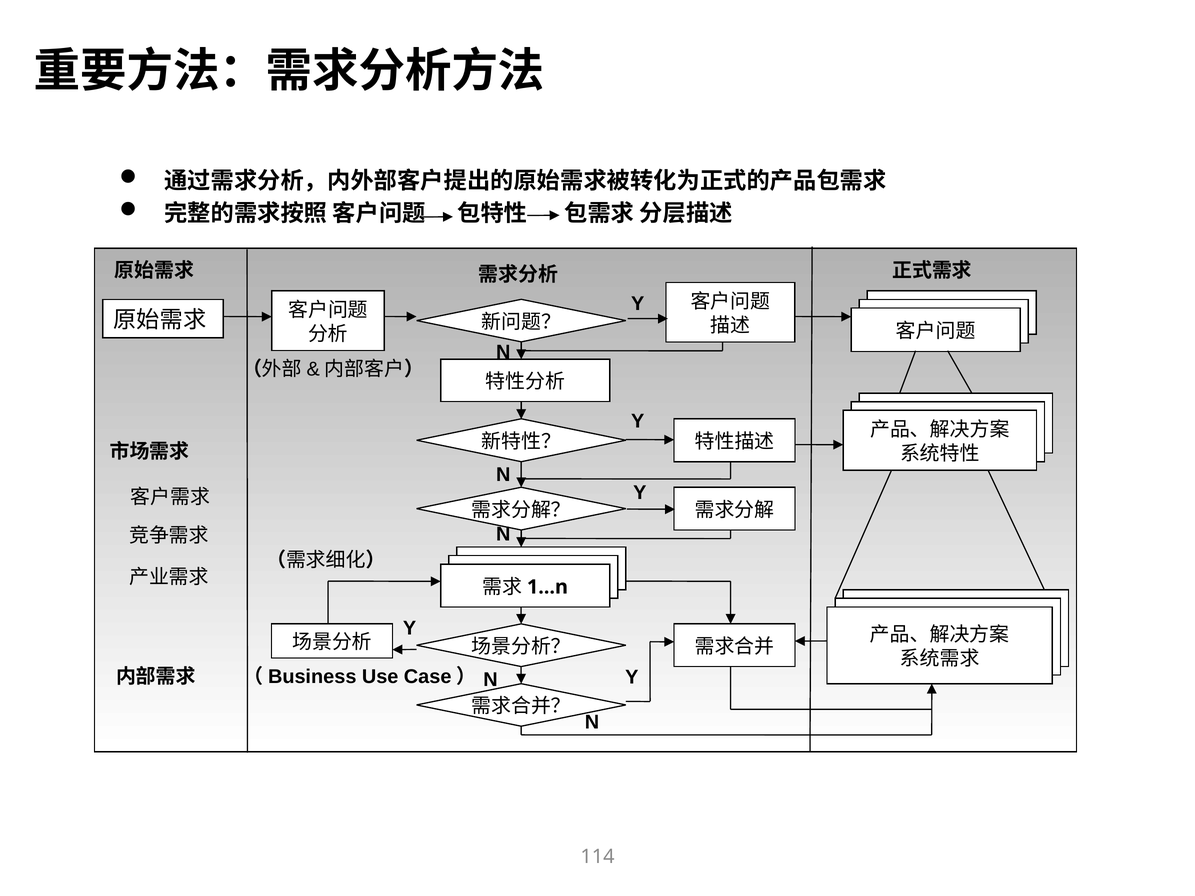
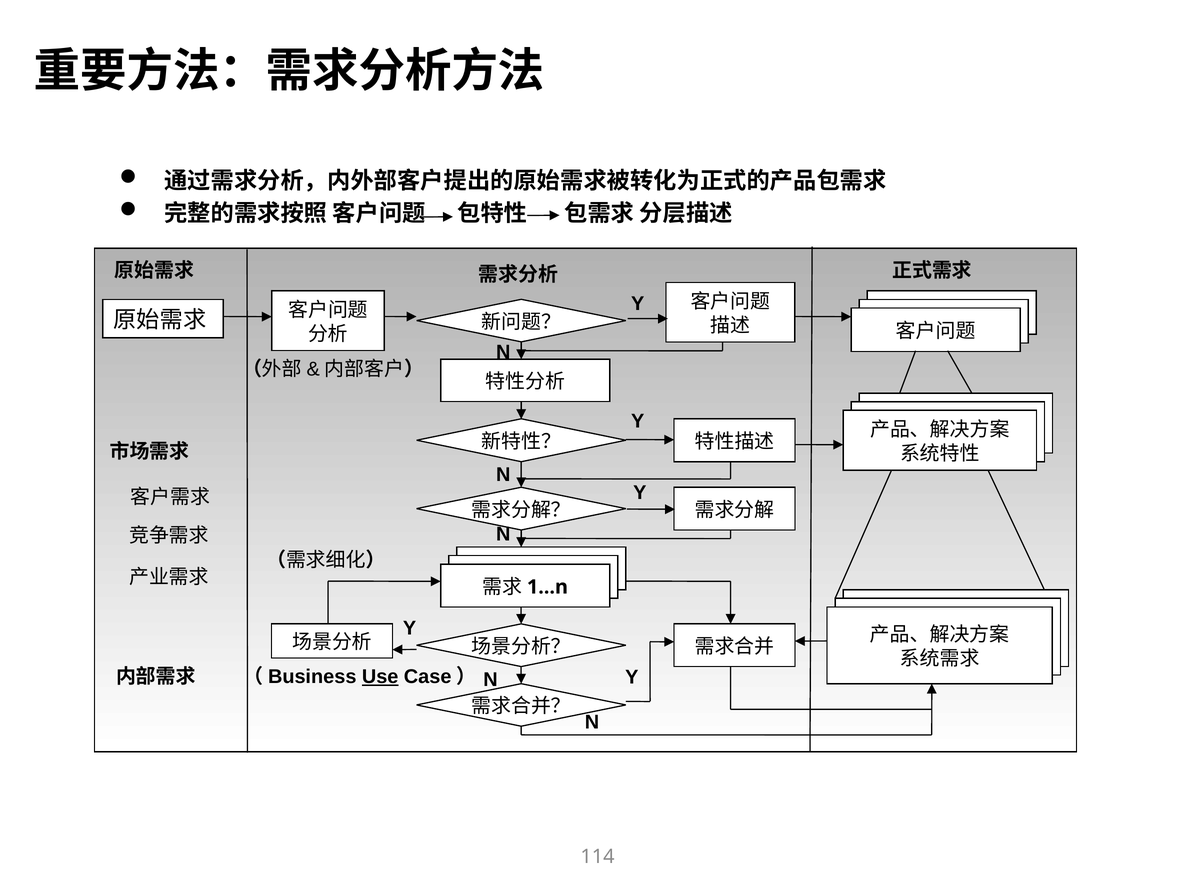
Use underline: none -> present
